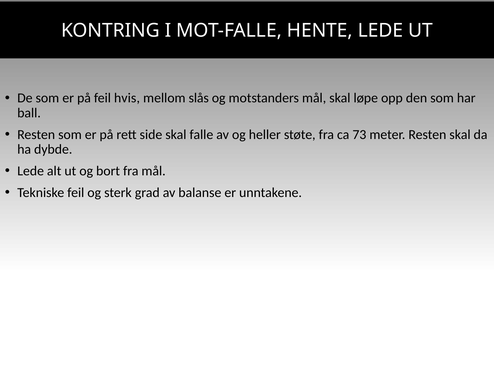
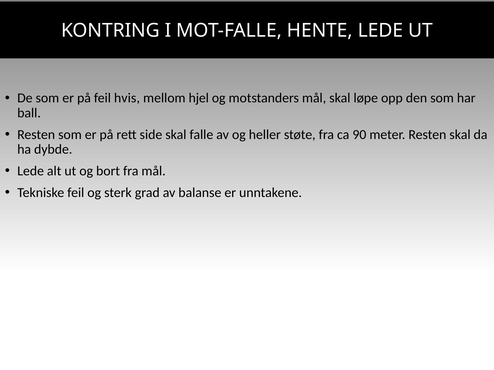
slås: slås -> hjel
73: 73 -> 90
